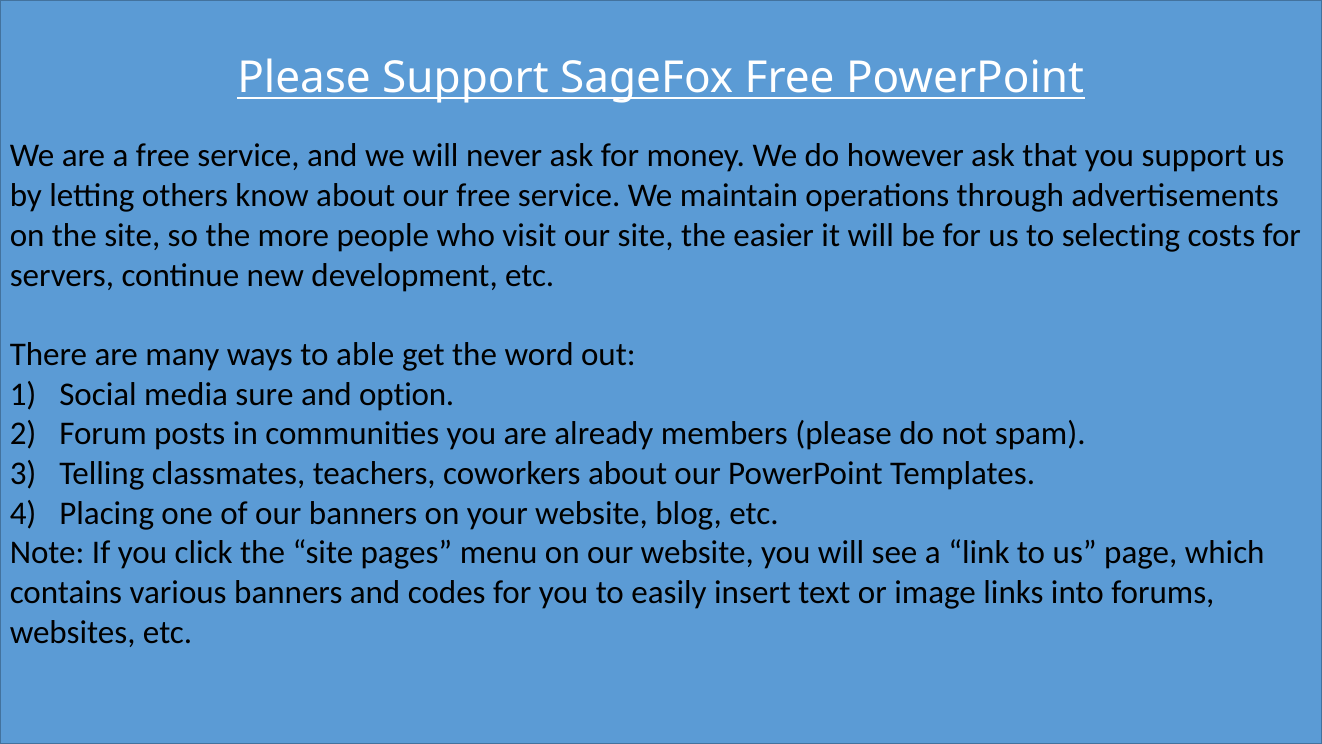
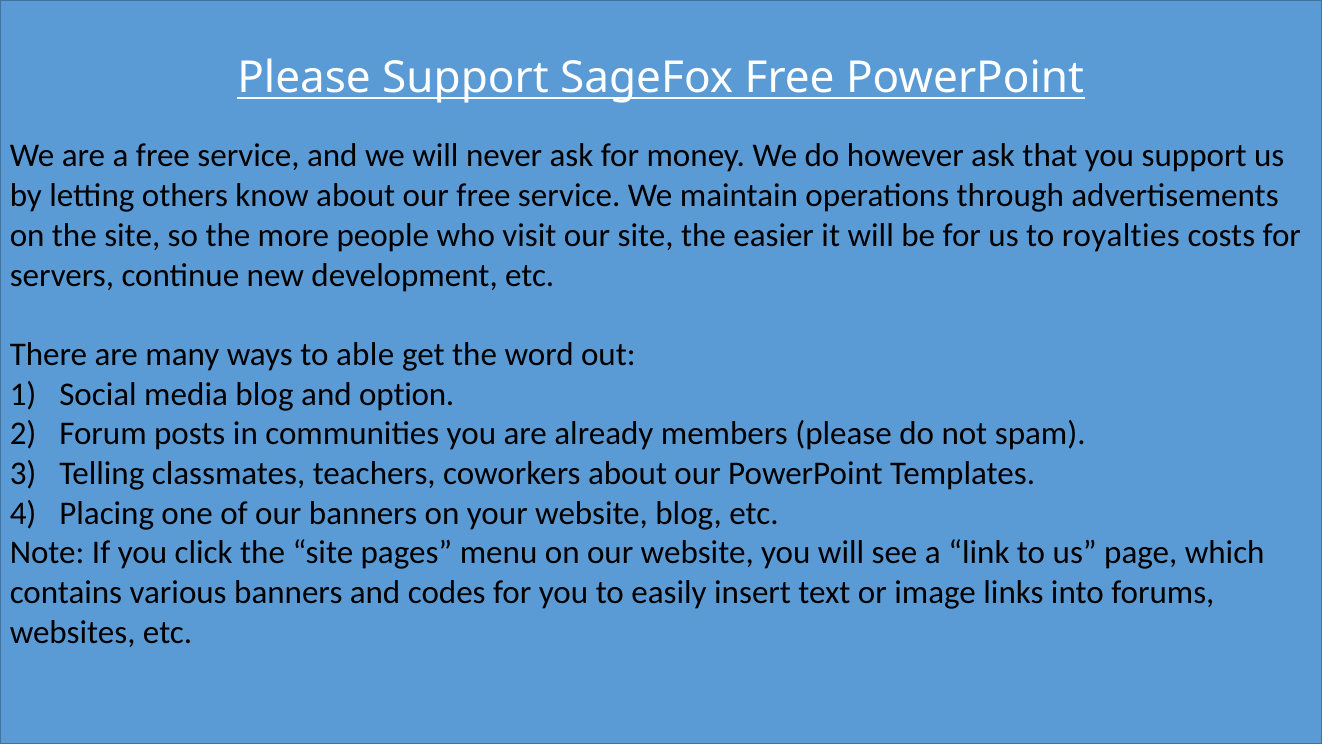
selecting: selecting -> royalties
media sure: sure -> blog
